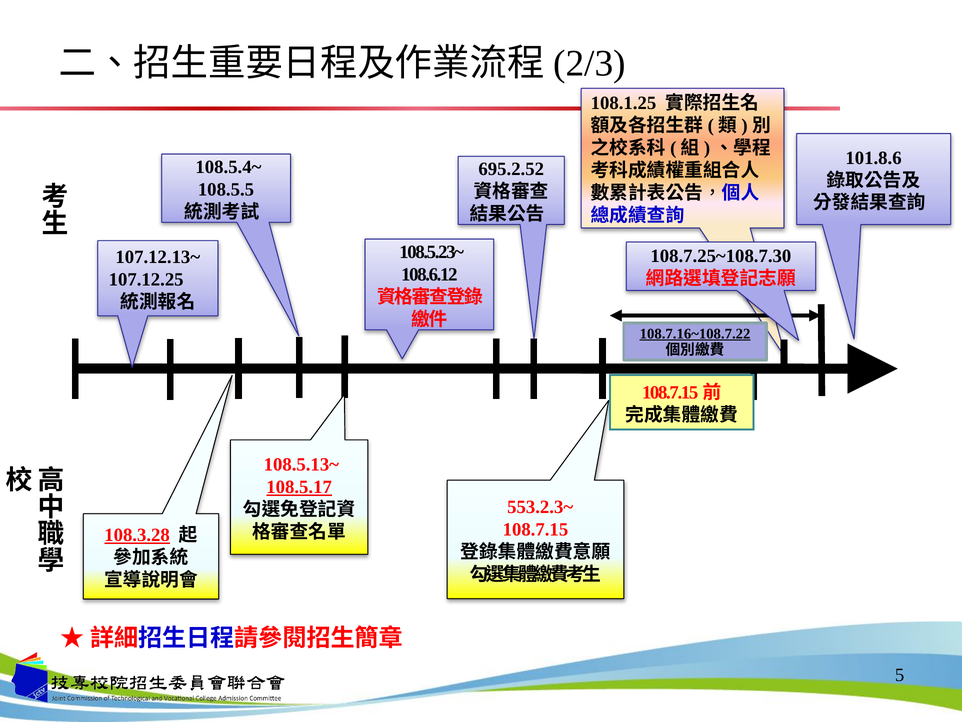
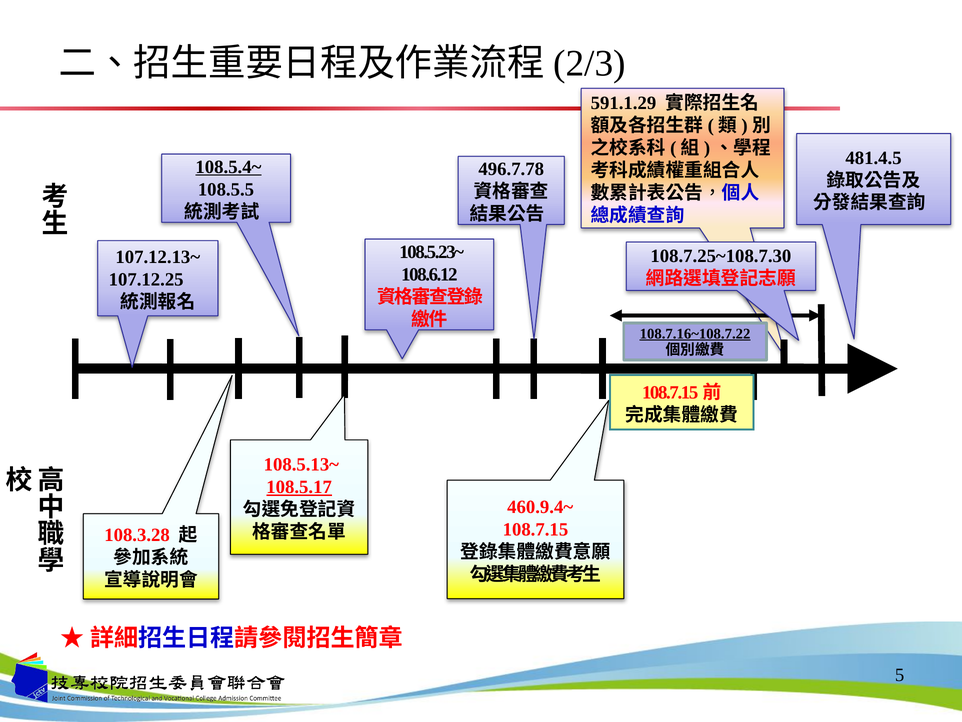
108.1.25: 108.1.25 -> 591.1.29
101.8.6: 101.8.6 -> 481.4.5
108.5.4~ underline: none -> present
695.2.52: 695.2.52 -> 496.7.78
553.2.3~: 553.2.3~ -> 460.9.4~
108.3.28 underline: present -> none
